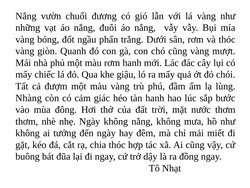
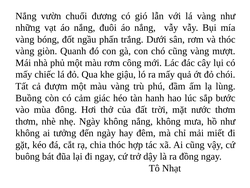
rơm hanh: hanh -> công
Nhàng: Nhàng -> Buồng
